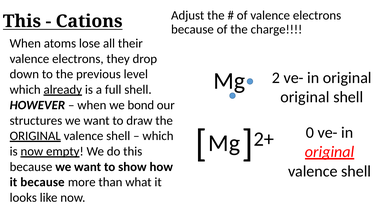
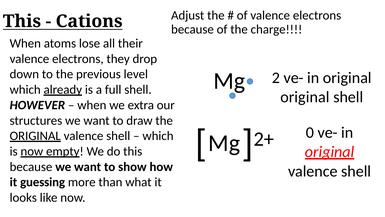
bond: bond -> extra
it because: because -> guessing
